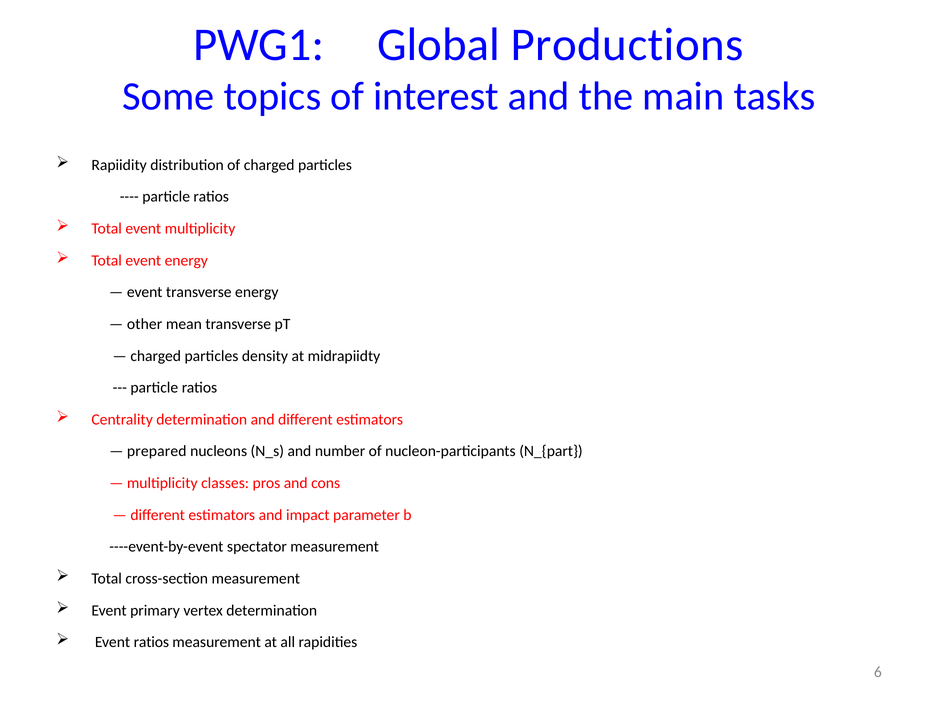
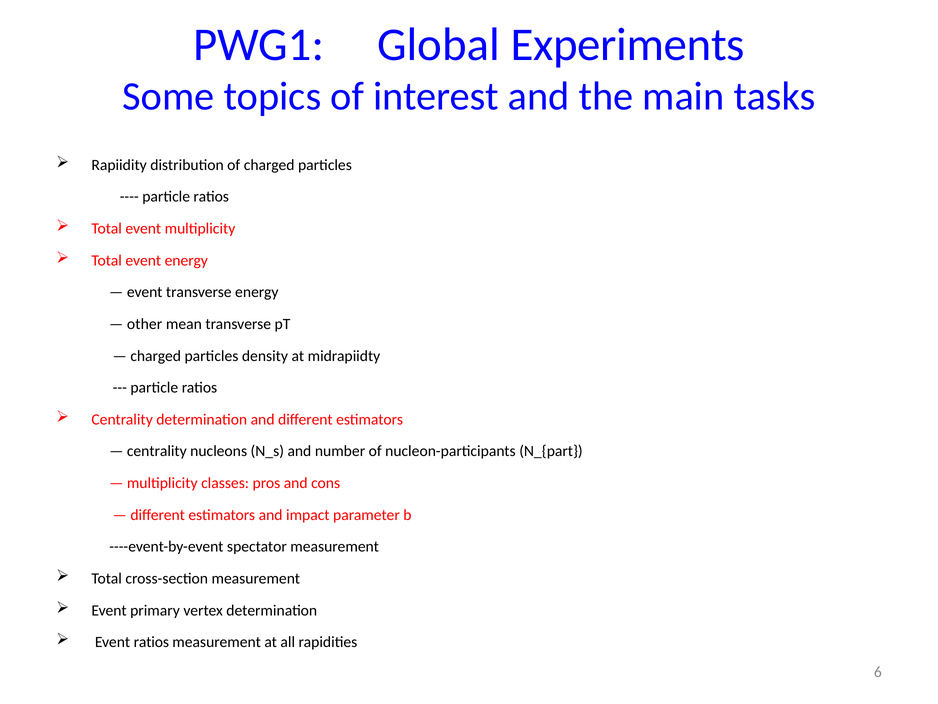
Productions: Productions -> Experiments
prepared at (157, 451): prepared -> centrality
